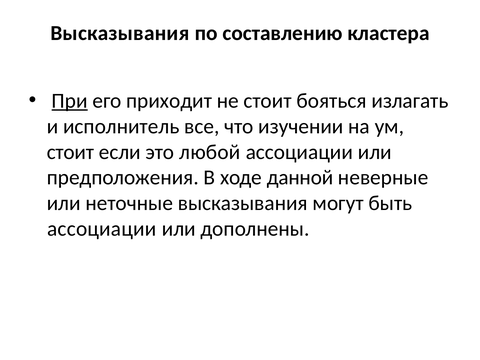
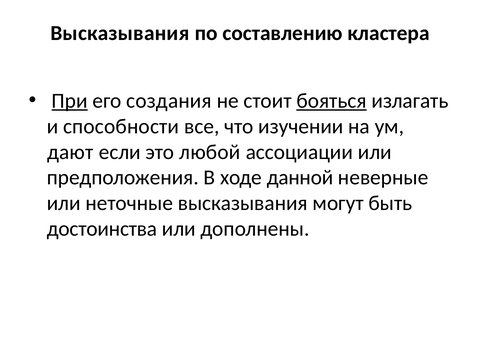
приходит: приходит -> создания
бояться underline: none -> present
исполнитель: исполнитель -> способности
стоит at (70, 152): стоит -> дают
ассоциации at (102, 229): ассоциации -> достоинства
